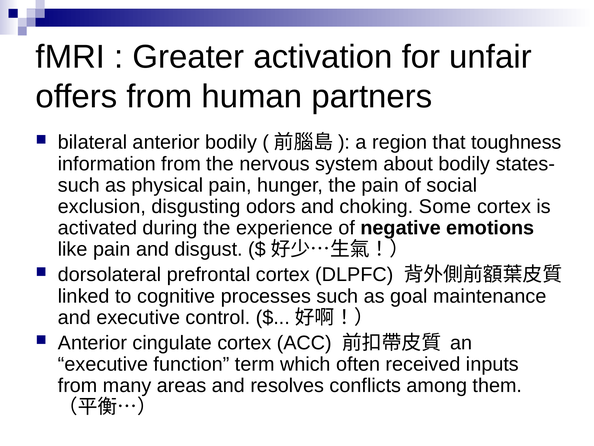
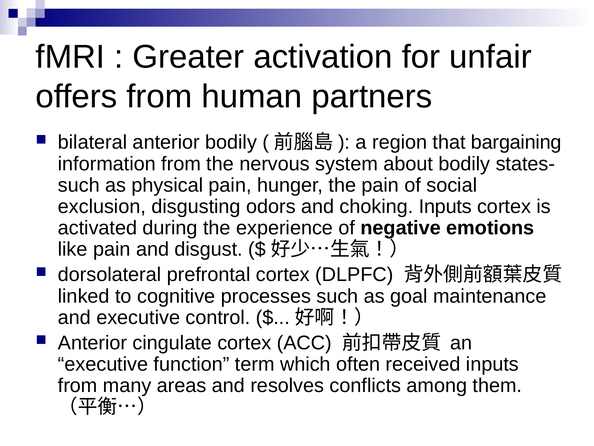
toughness: toughness -> bargaining
choking Some: Some -> Inputs
